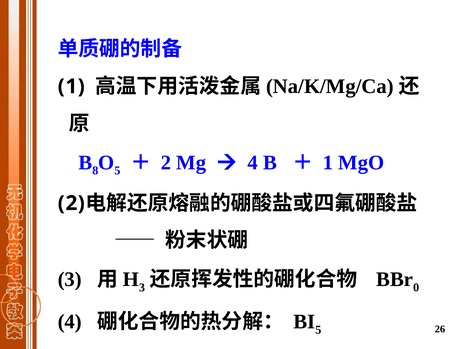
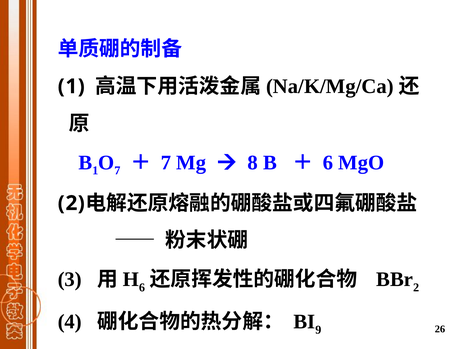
B 8: 8 -> 1
5 at (117, 171): 5 -> 7
2 at (166, 163): 2 -> 7
4 at (253, 163): 4 -> 8
1 at (328, 163): 1 -> 6
3 at (142, 288): 3 -> 6
0 at (416, 288): 0 -> 2
5 at (318, 330): 5 -> 9
